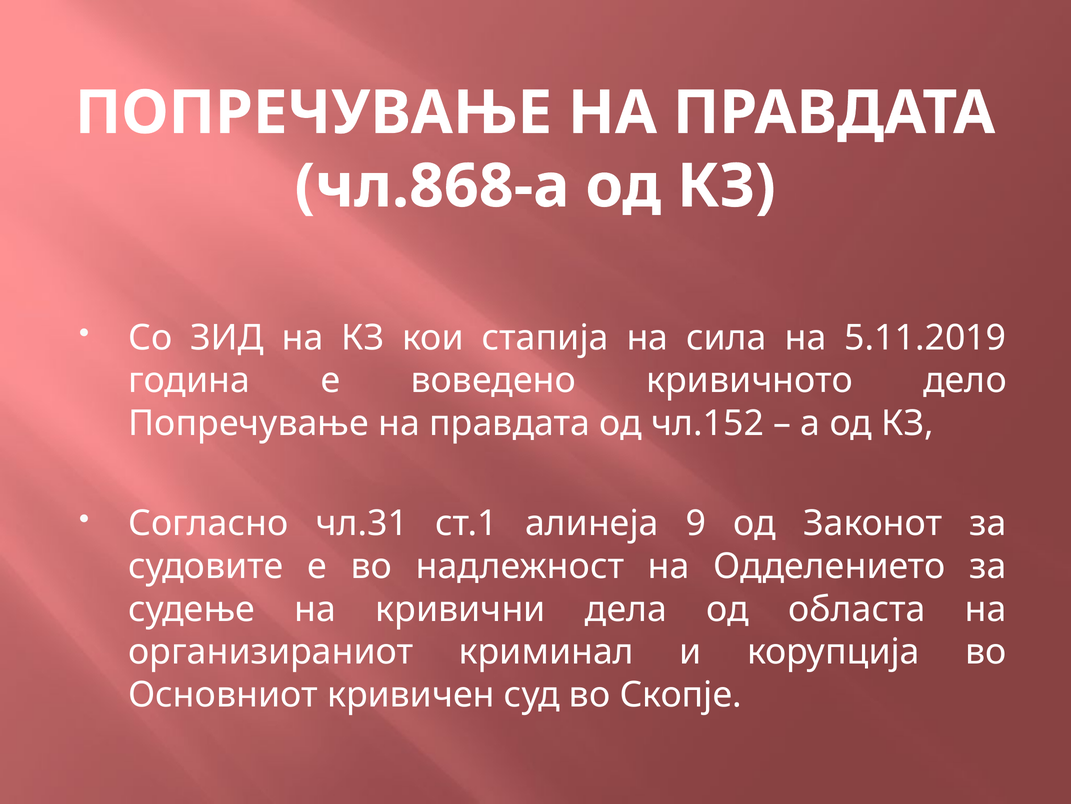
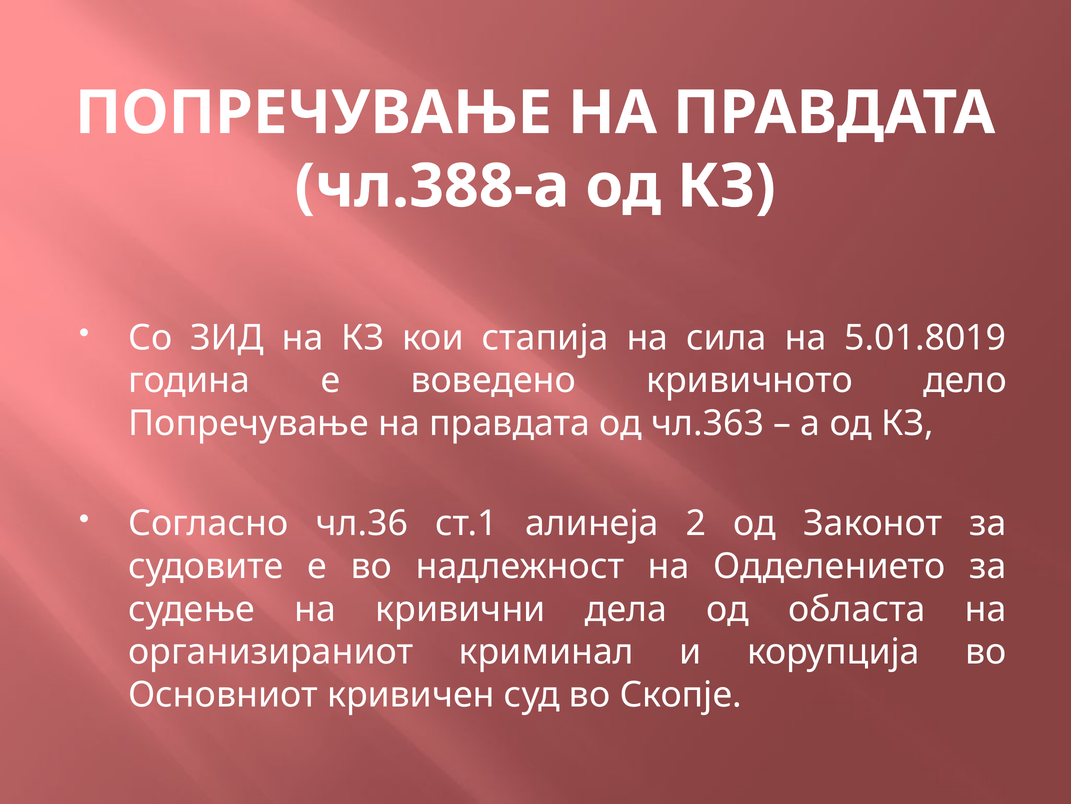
чл.868-а: чл.868-а -> чл.388-а
5.11.2019: 5.11.2019 -> 5.01.8019
чл.152: чл.152 -> чл.363
чл.31: чл.31 -> чл.36
9: 9 -> 2
